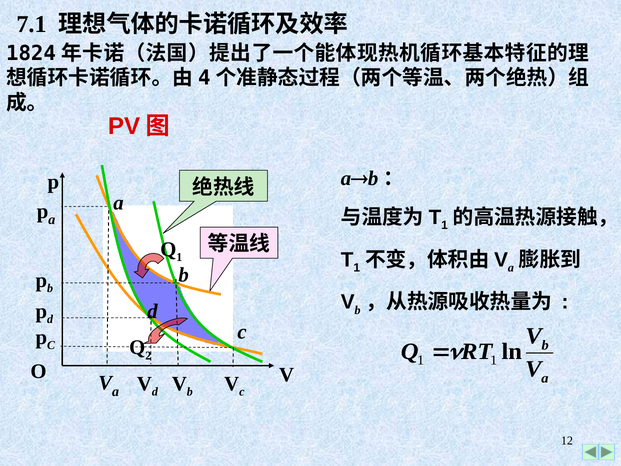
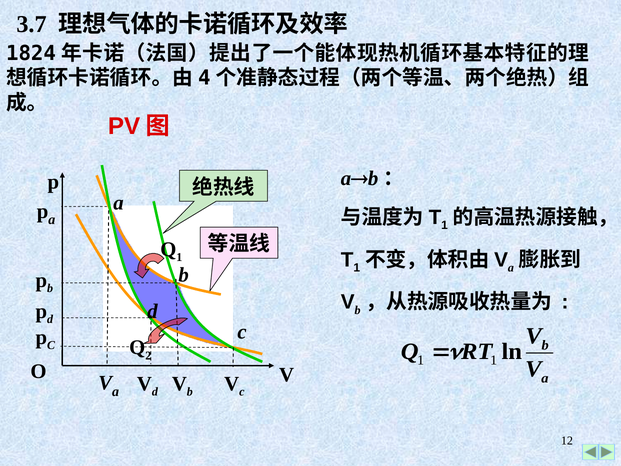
7.1: 7.1 -> 3.7
